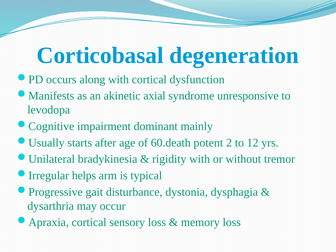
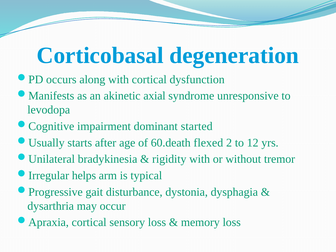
mainly: mainly -> started
potent: potent -> flexed
